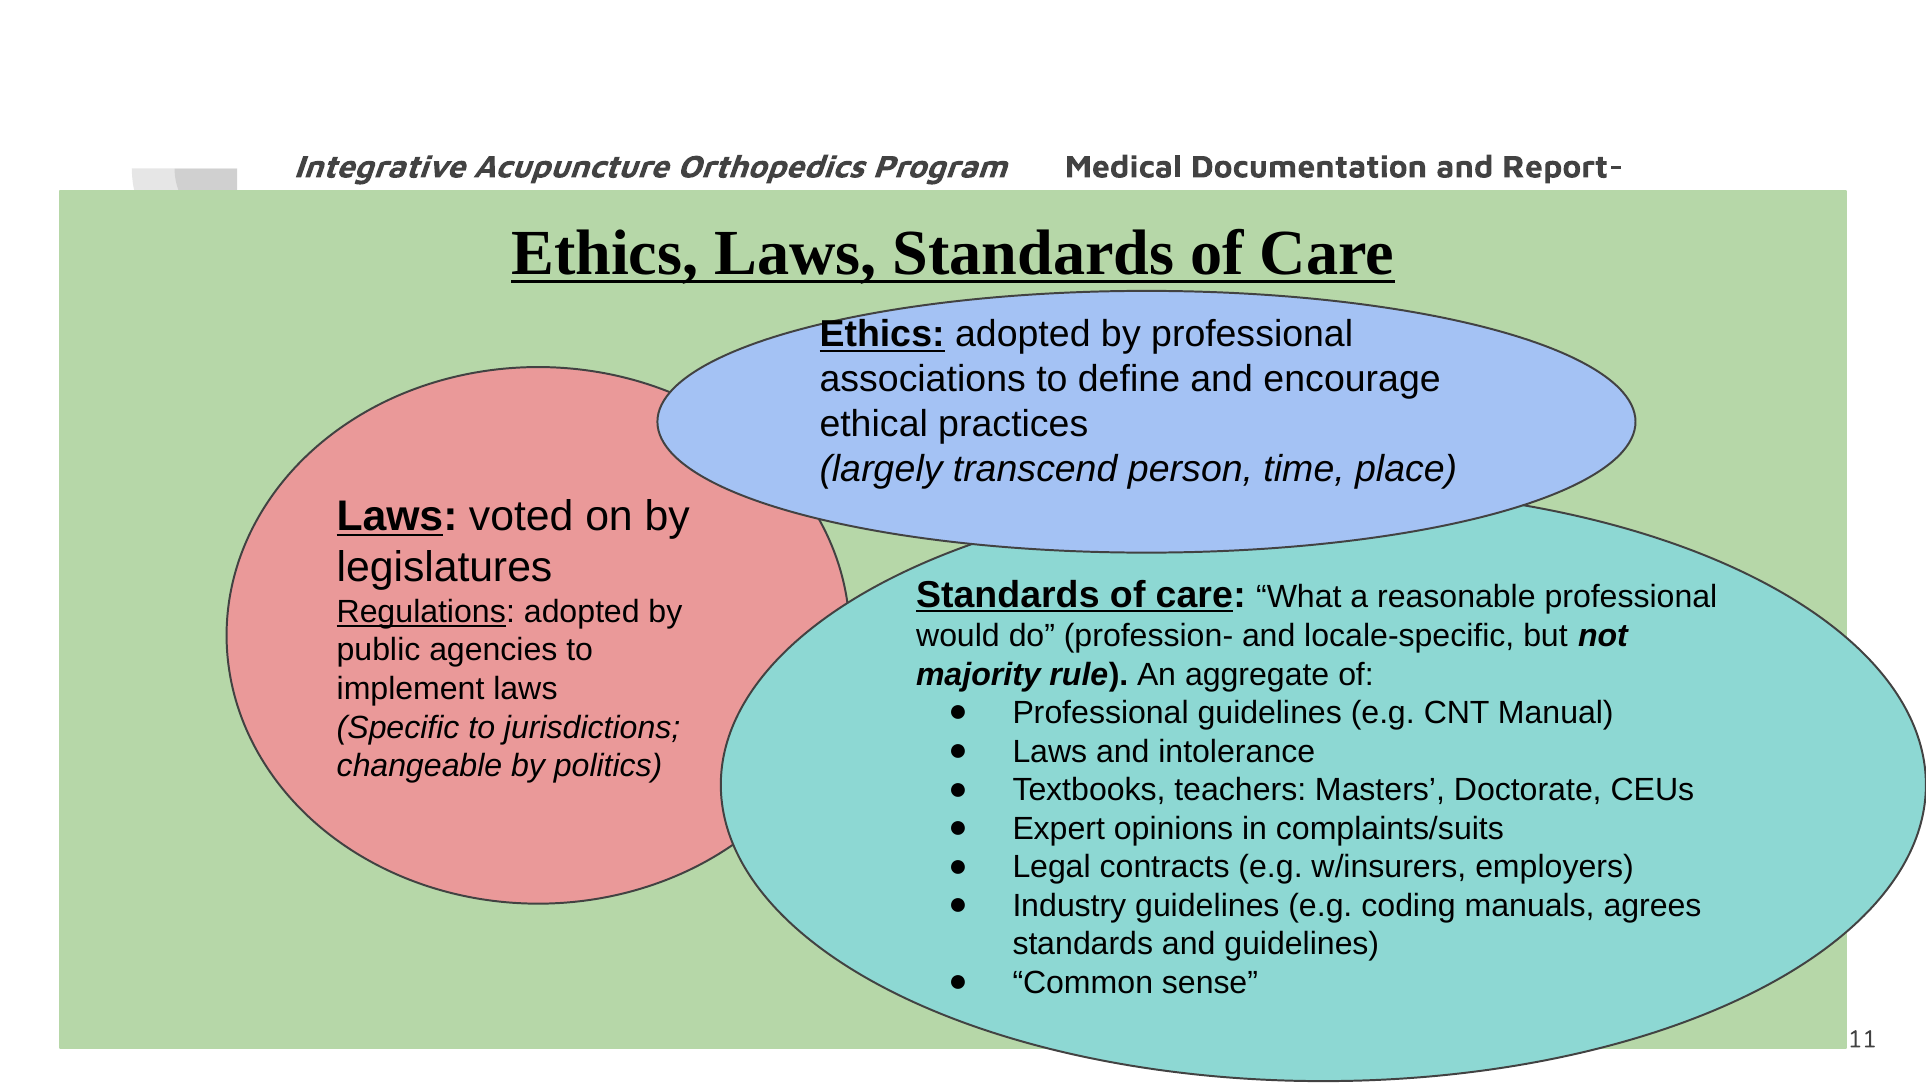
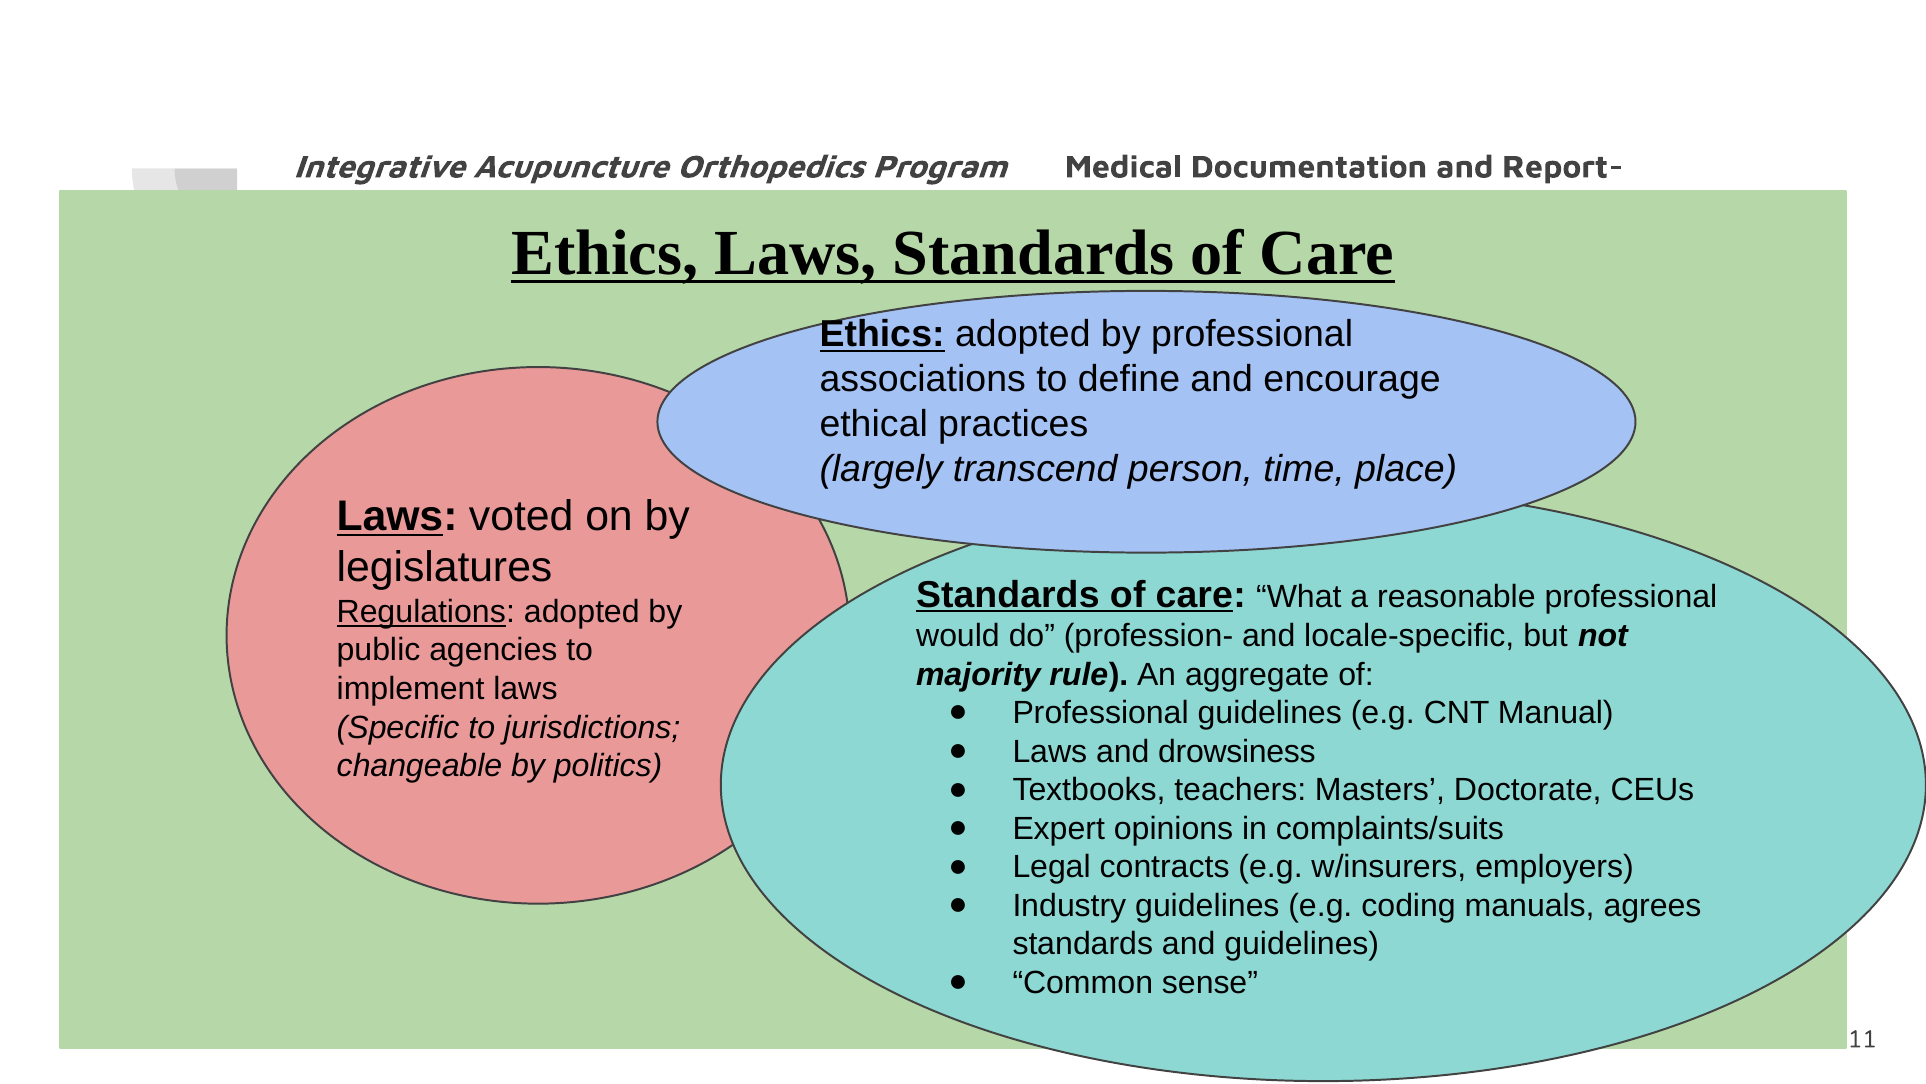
intolerance: intolerance -> drowsiness
